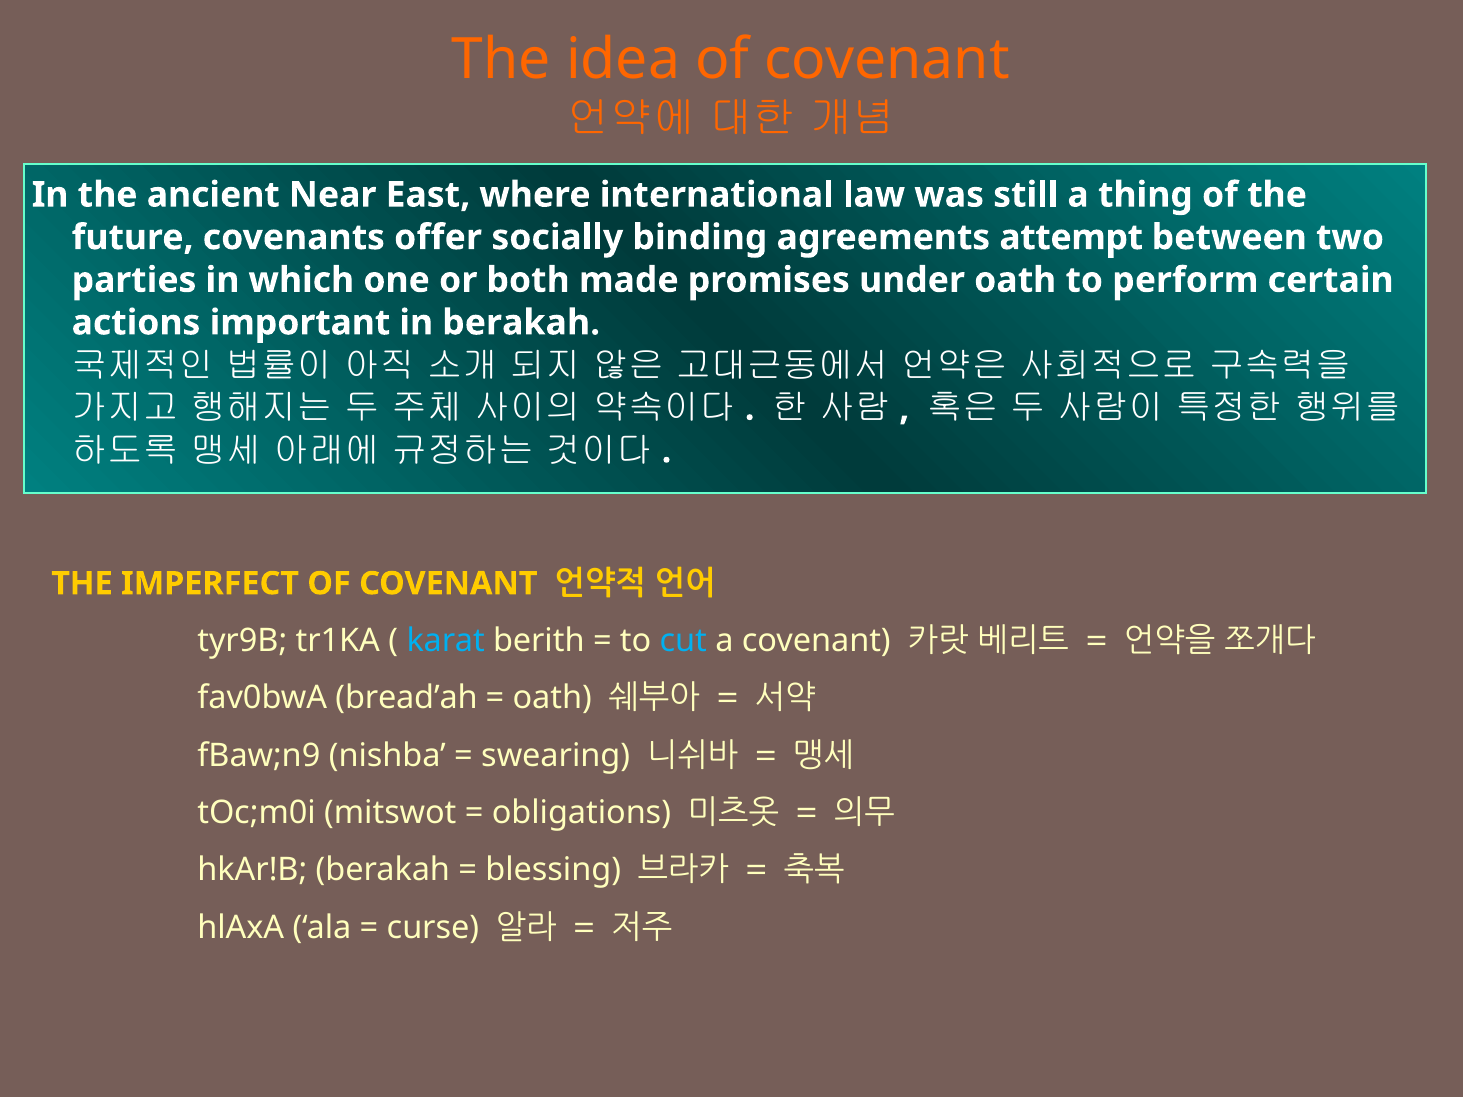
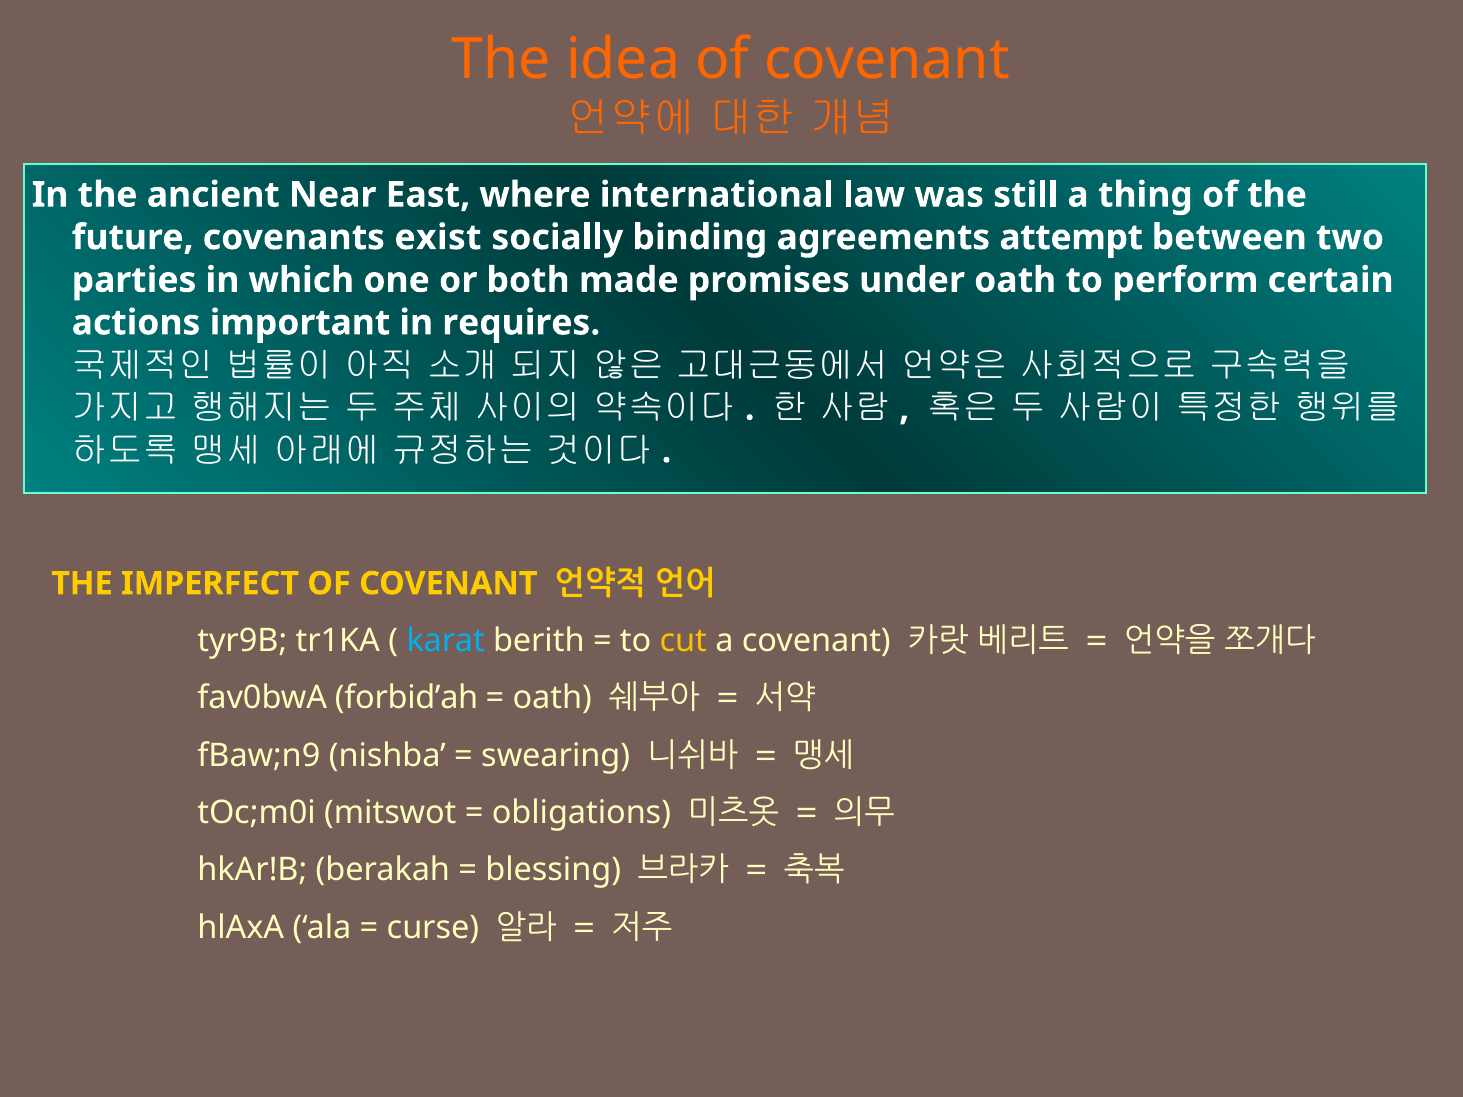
offer: offer -> exist
in berakah: berakah -> requires
cut colour: light blue -> yellow
bread’ah: bread’ah -> forbid’ah
